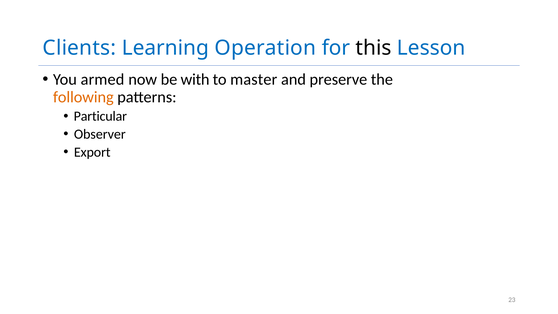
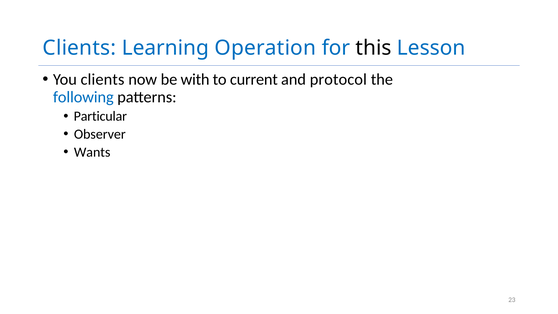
You armed: armed -> clients
master: master -> current
preserve: preserve -> protocol
following colour: orange -> blue
Export: Export -> Wants
